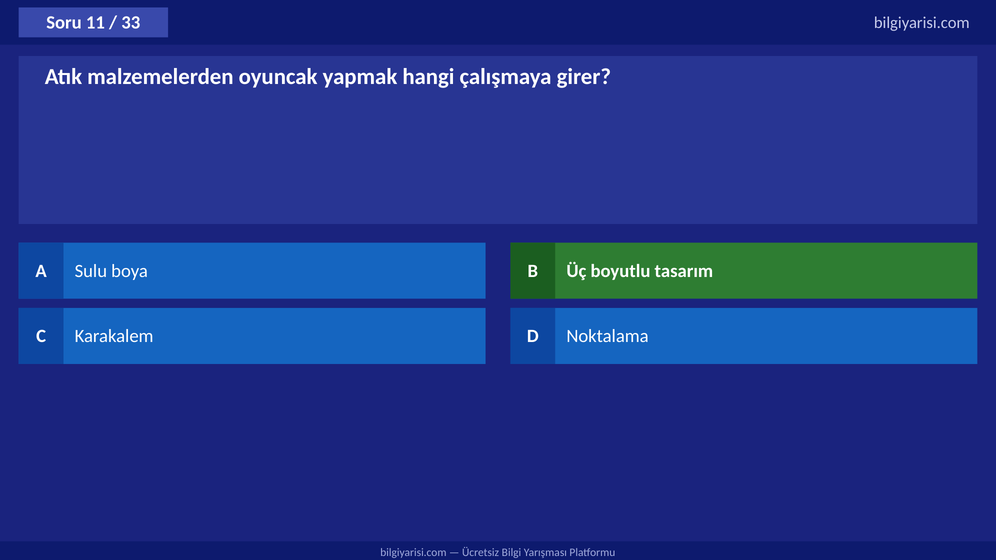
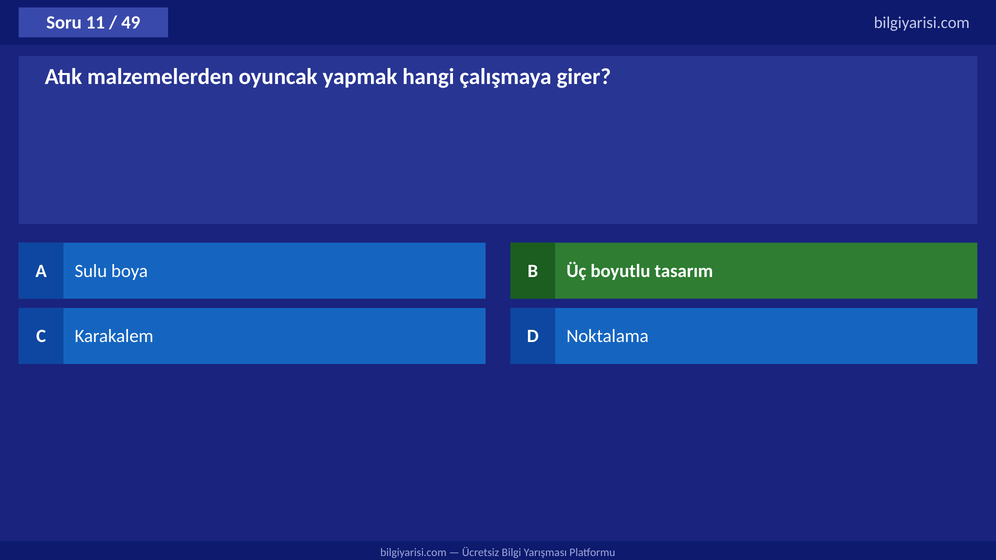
33: 33 -> 49
